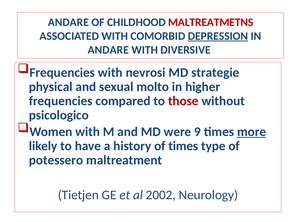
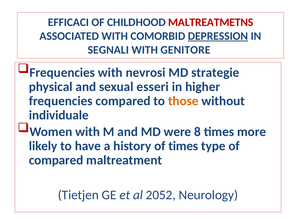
ANDARE at (68, 22): ANDARE -> EFFICACI
ANDARE at (108, 50): ANDARE -> SEGNALI
DIVERSIVE: DIVERSIVE -> GENITORE
molto: molto -> esseri
those colour: red -> orange
psicologico: psicologico -> individuale
9: 9 -> 8
more underline: present -> none
potessero at (56, 160): potessero -> compared
2002: 2002 -> 2052
